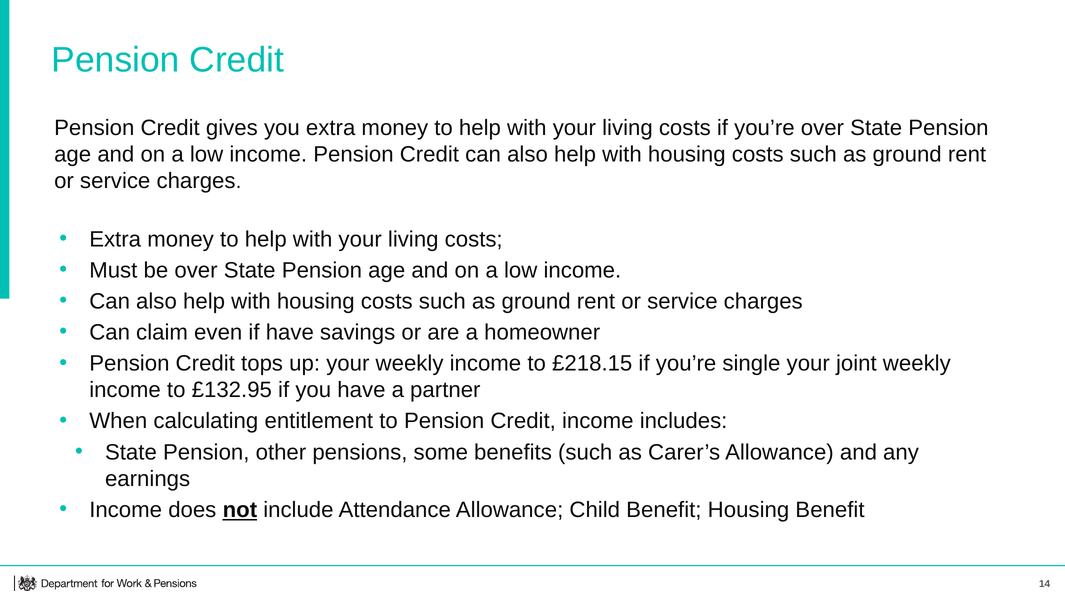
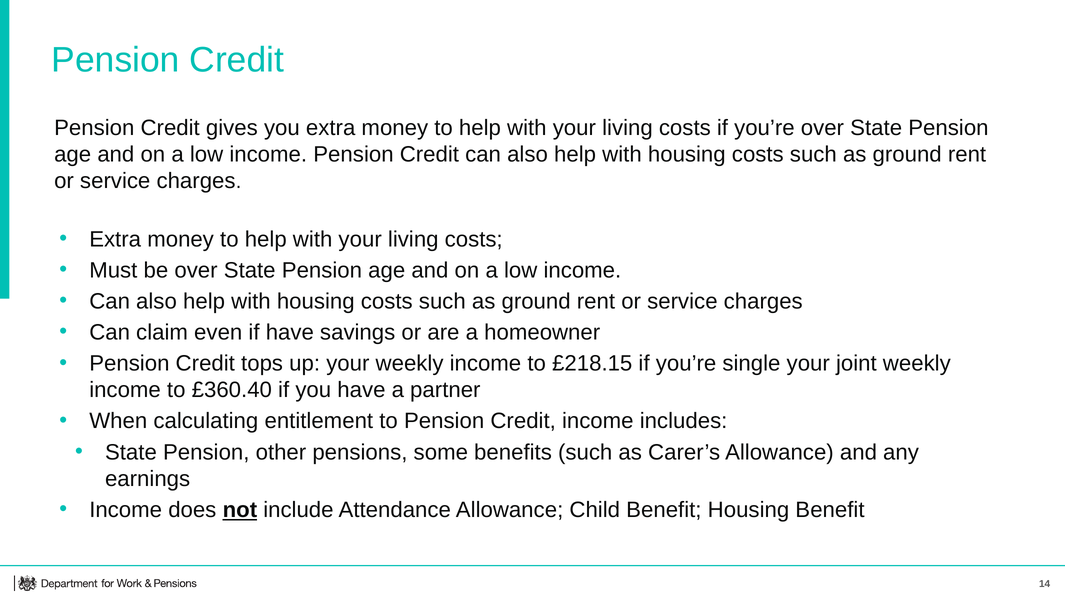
£132.95: £132.95 -> £360.40
